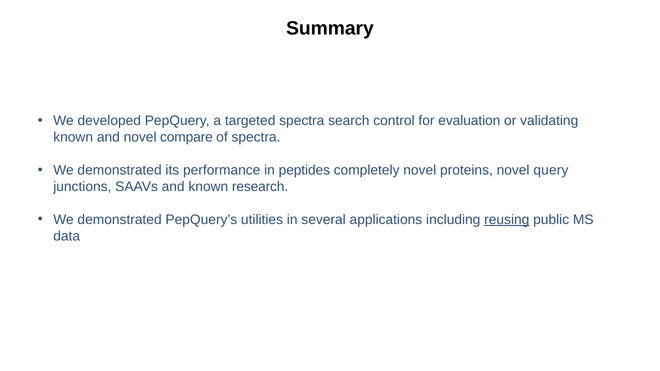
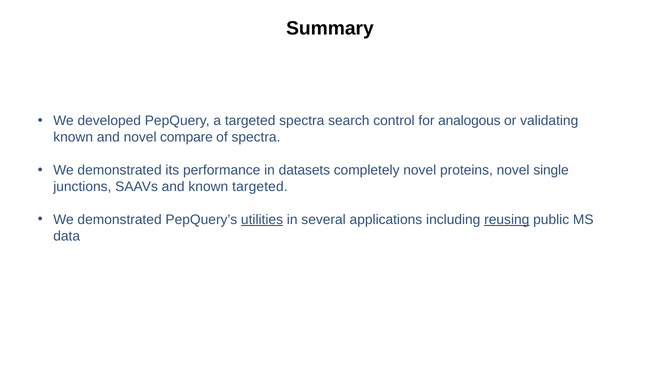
evaluation: evaluation -> analogous
peptides: peptides -> datasets
query: query -> single
known research: research -> targeted
utilities underline: none -> present
